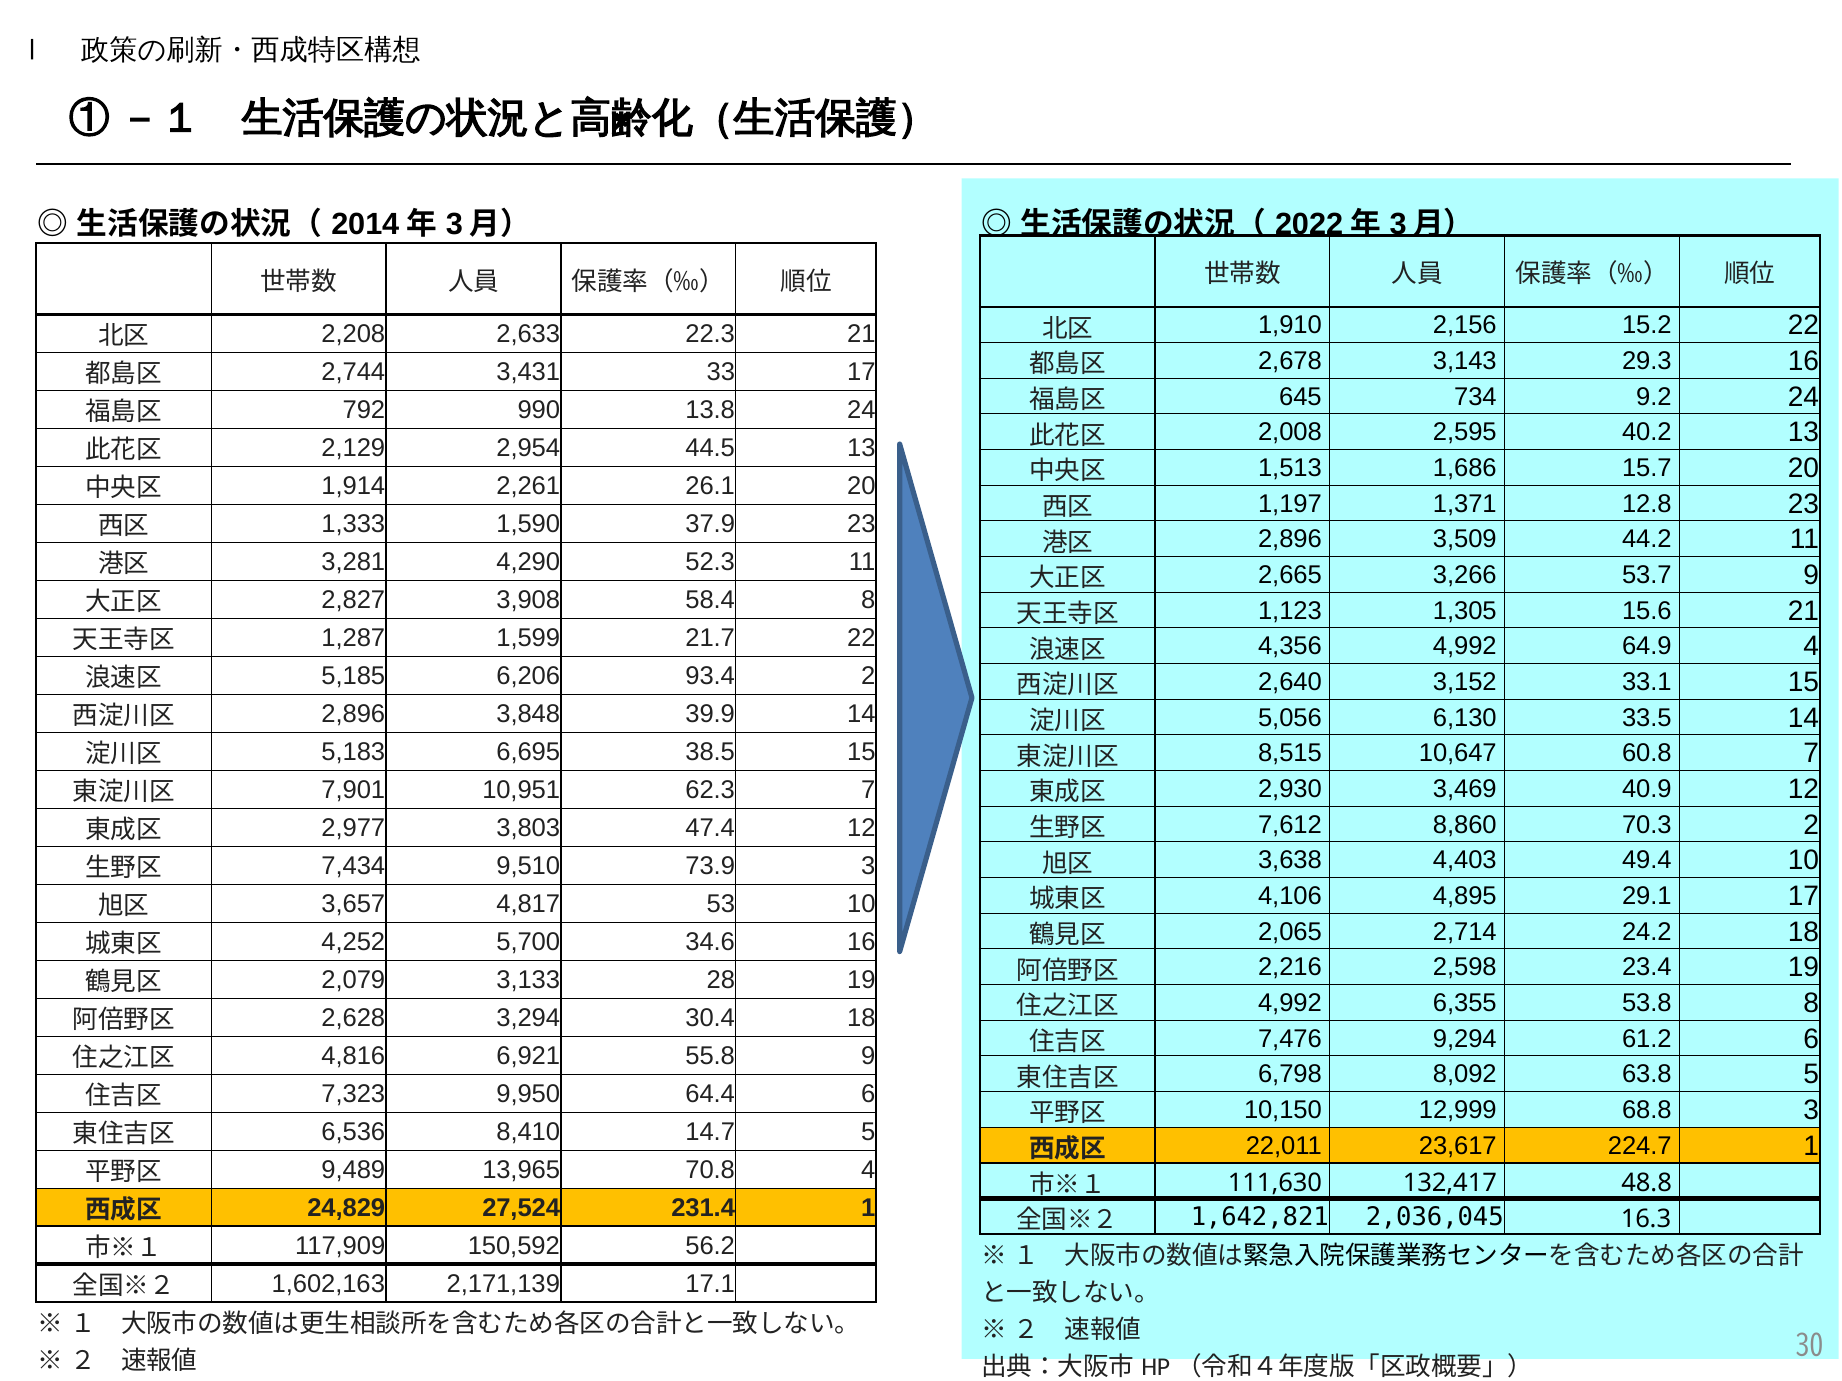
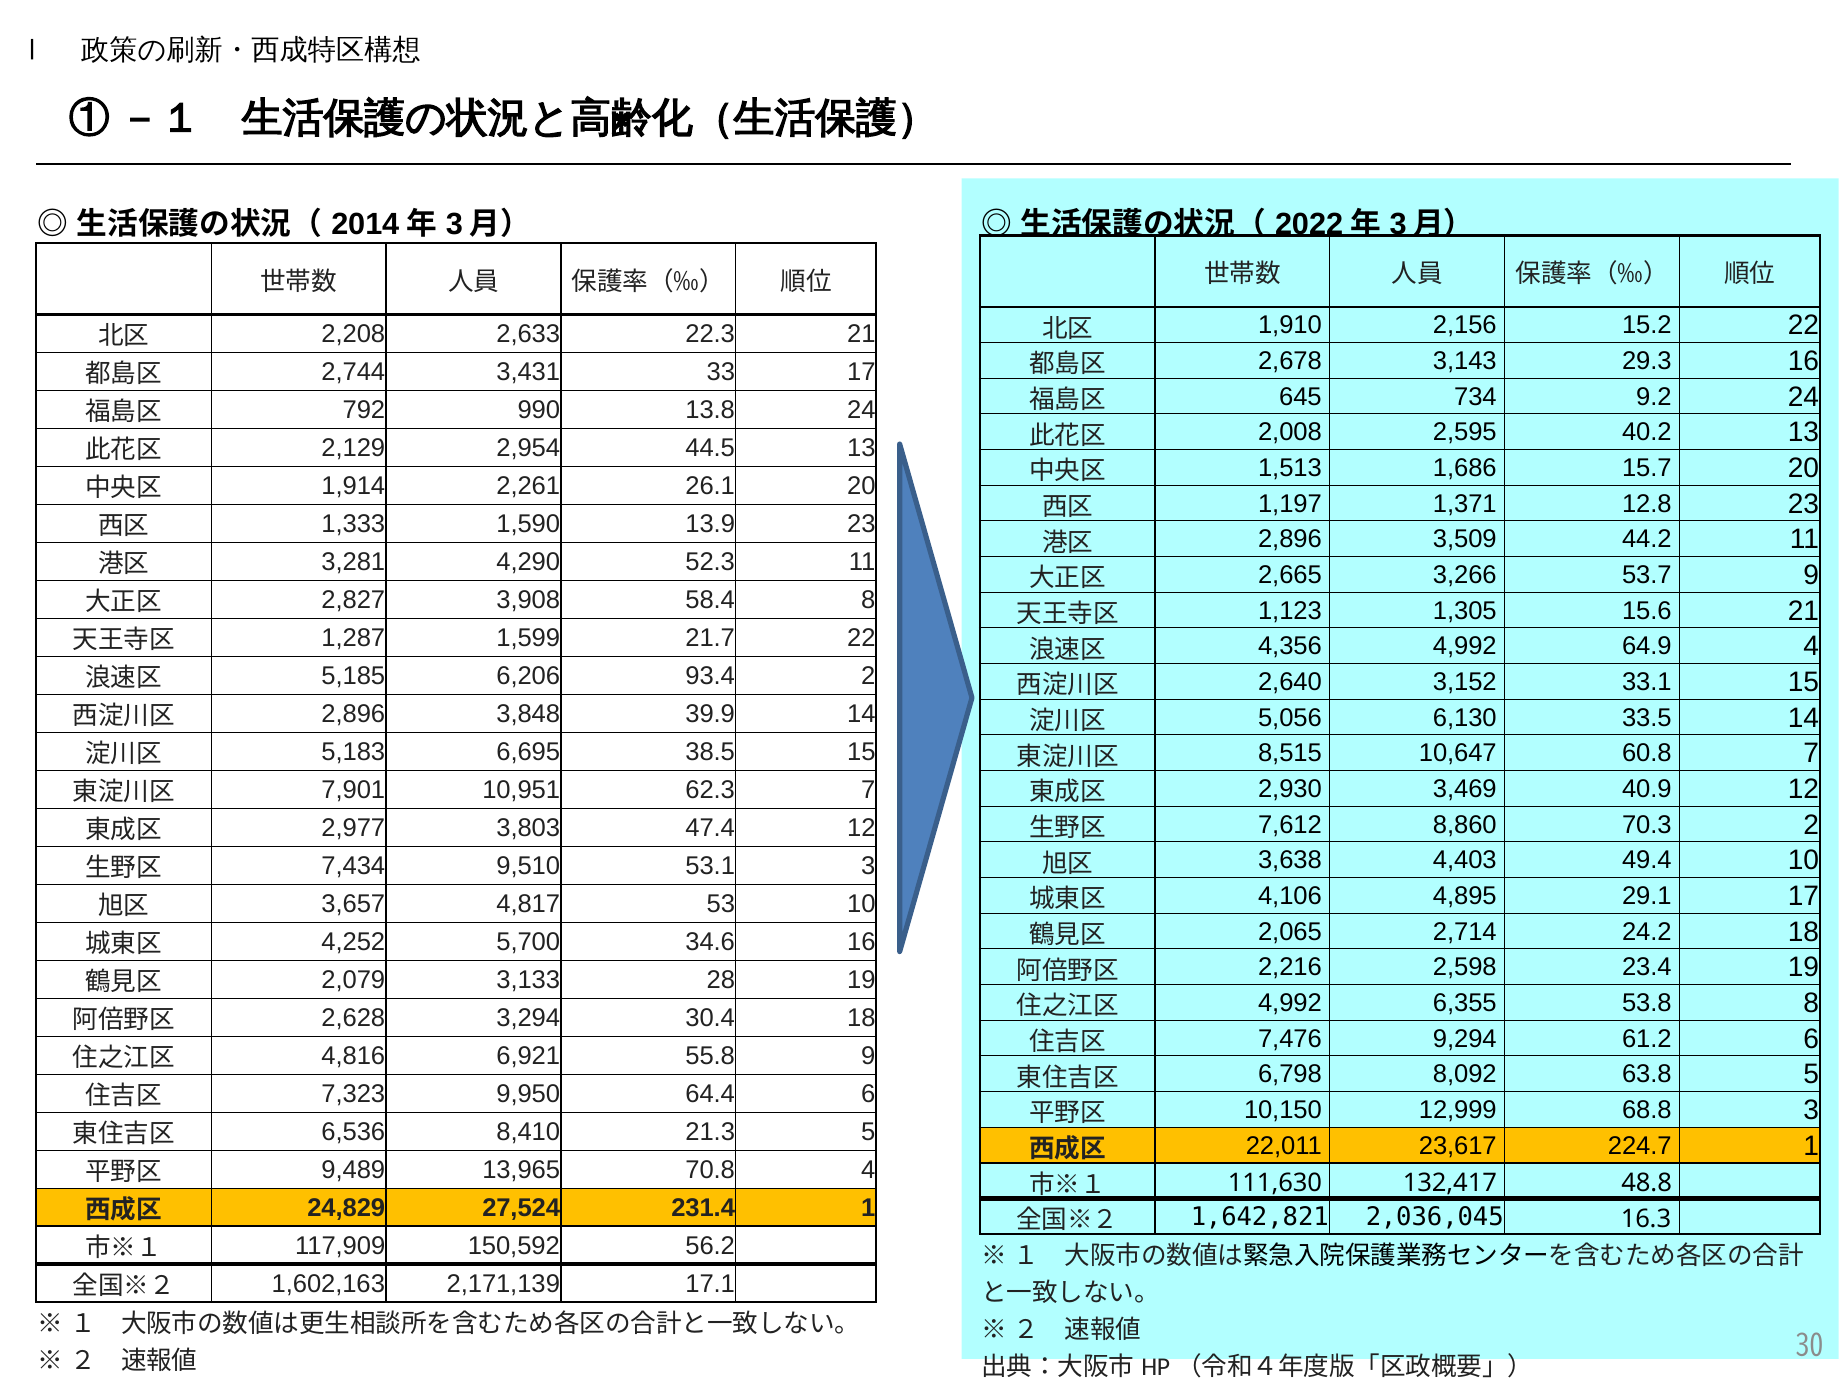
37.9: 37.9 -> 13.9
73.9: 73.9 -> 53.1
14.7: 14.7 -> 21.3
